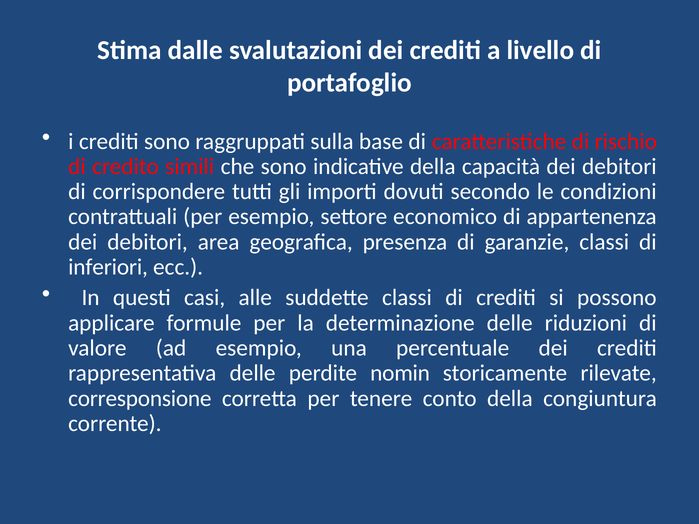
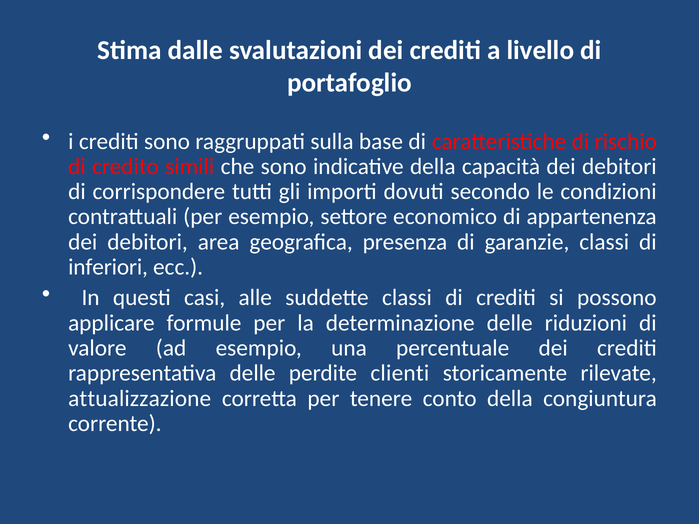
nomin: nomin -> clienti
corresponsione: corresponsione -> attualizzazione
